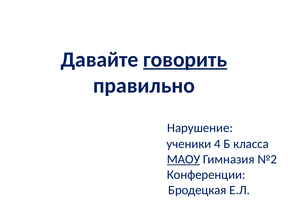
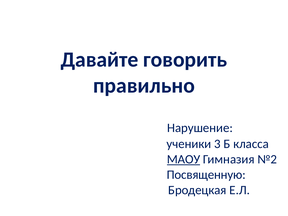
говорить underline: present -> none
4: 4 -> 3
Конференции: Конференции -> Посвященную
